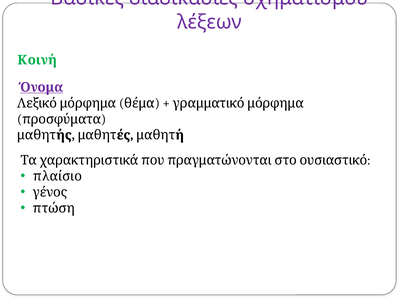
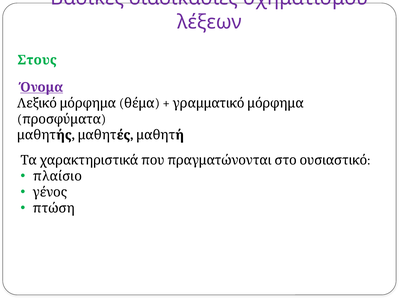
Κοινή: Κοινή -> Στους
